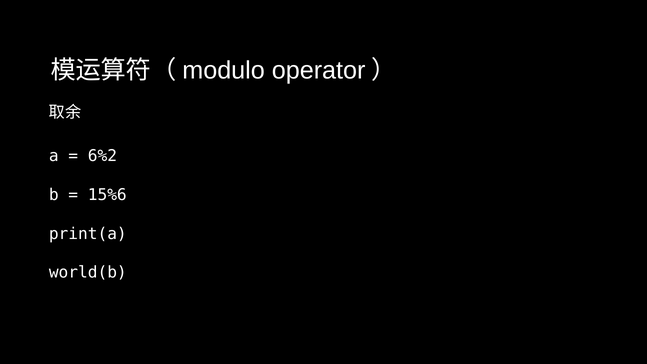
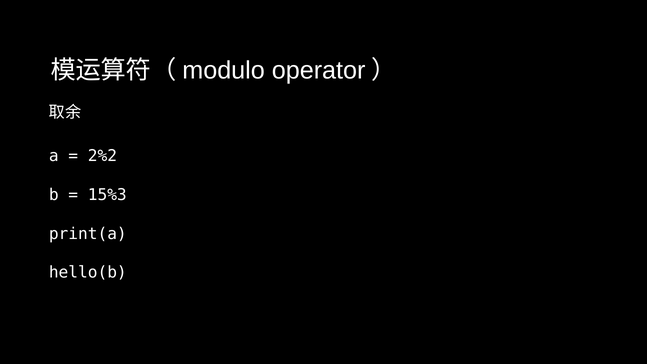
6%2: 6%2 -> 2%2
15%6: 15%6 -> 15%3
world(b: world(b -> hello(b
